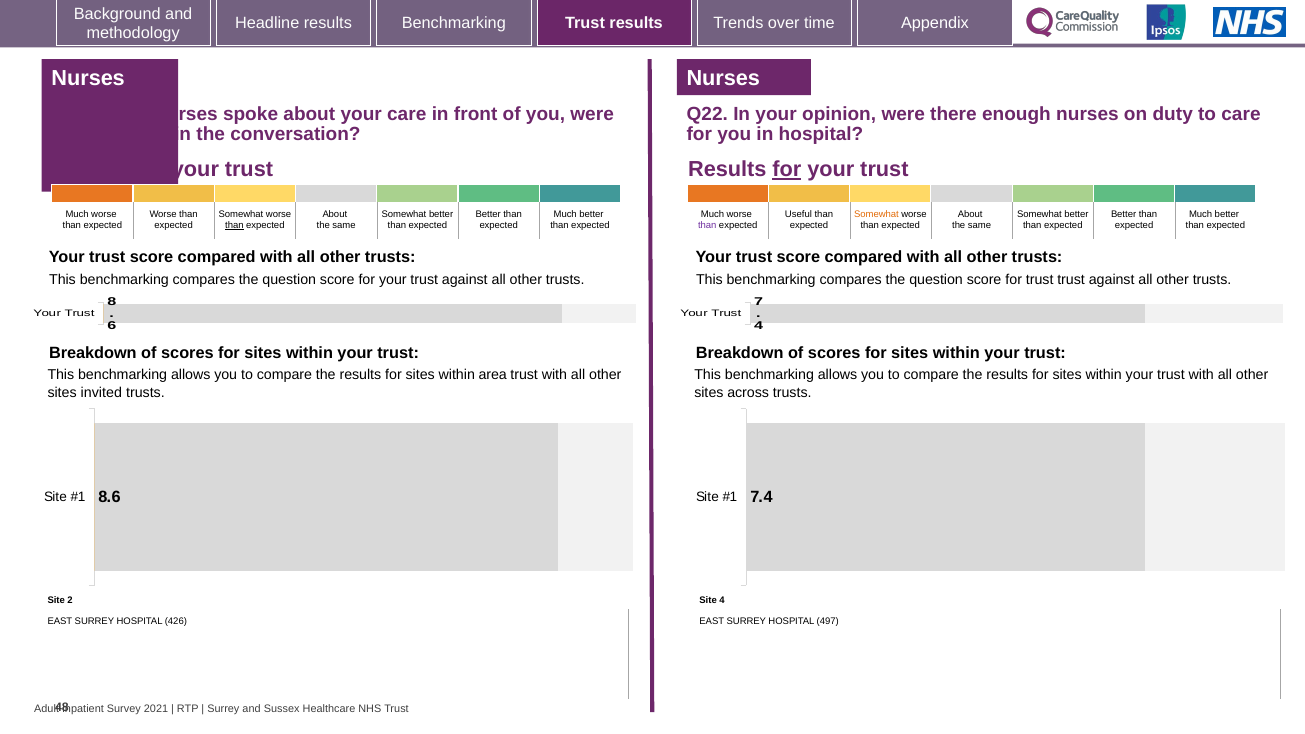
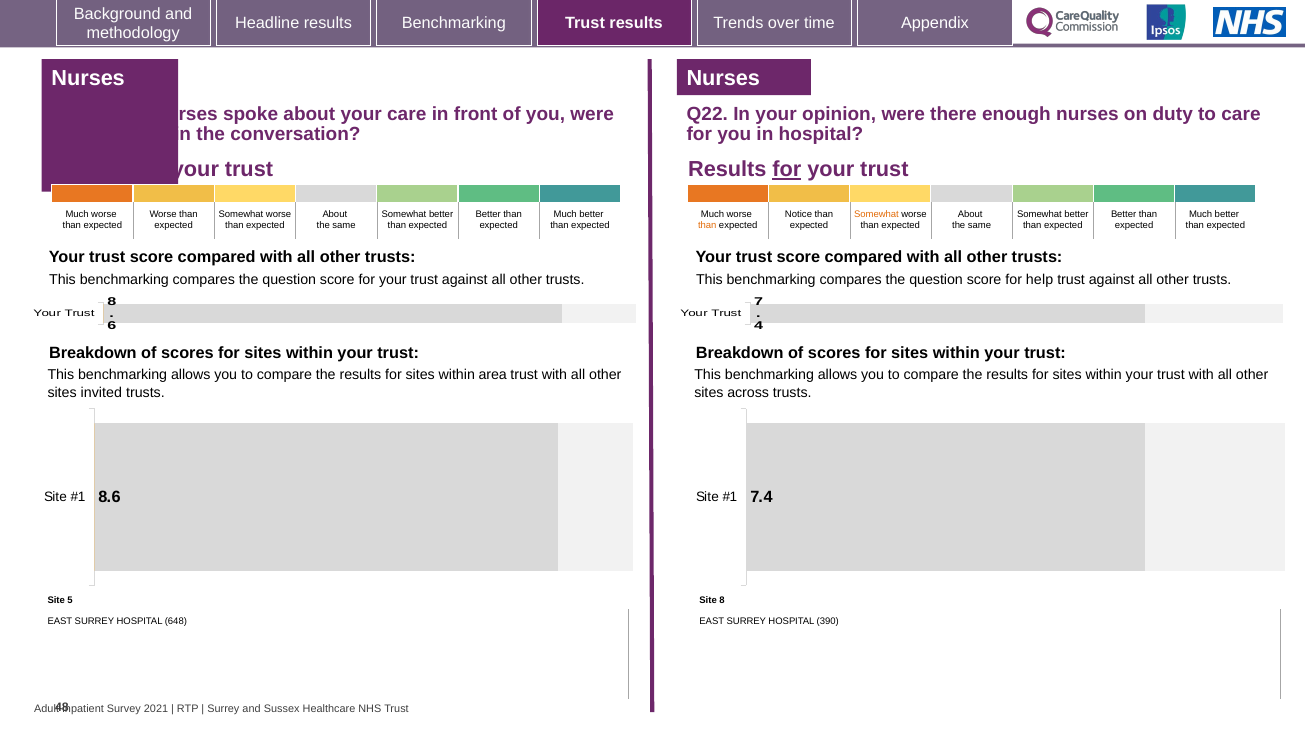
Useful: Useful -> Notice
than at (234, 225) underline: present -> none
than at (707, 225) colour: purple -> orange
for trust: trust -> help
2: 2 -> 5
Site 4: 4 -> 8
426: 426 -> 648
497: 497 -> 390
